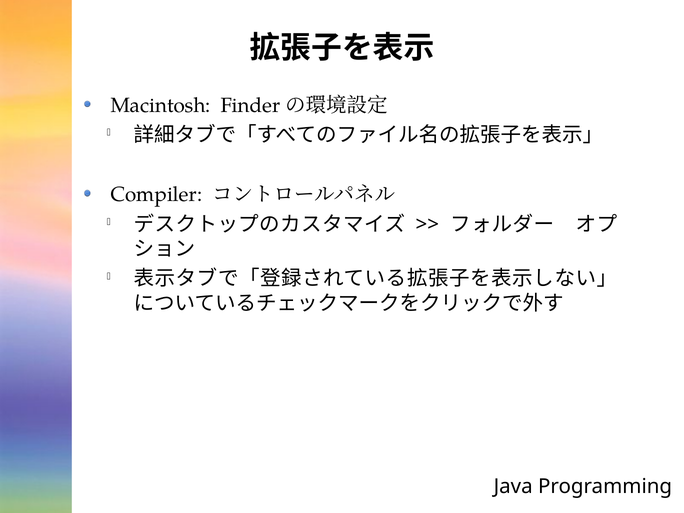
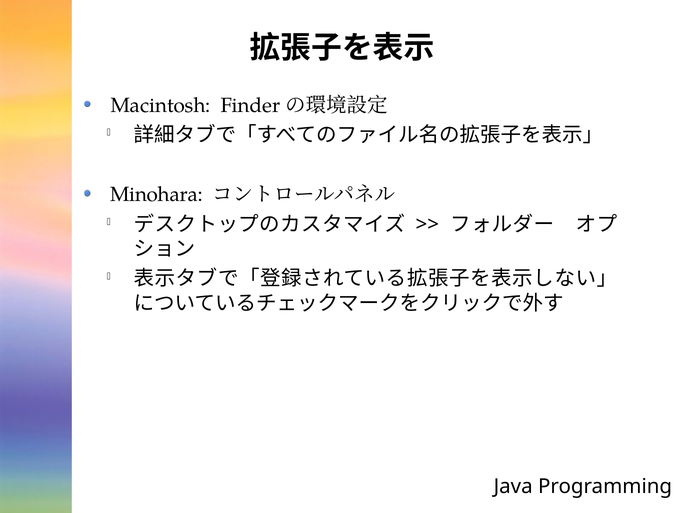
Compiler: Compiler -> Minohara
